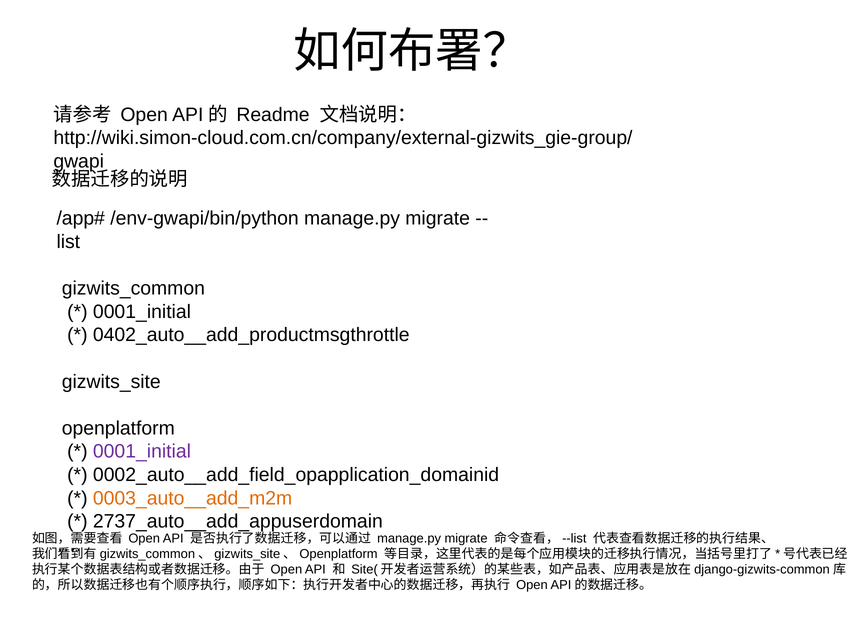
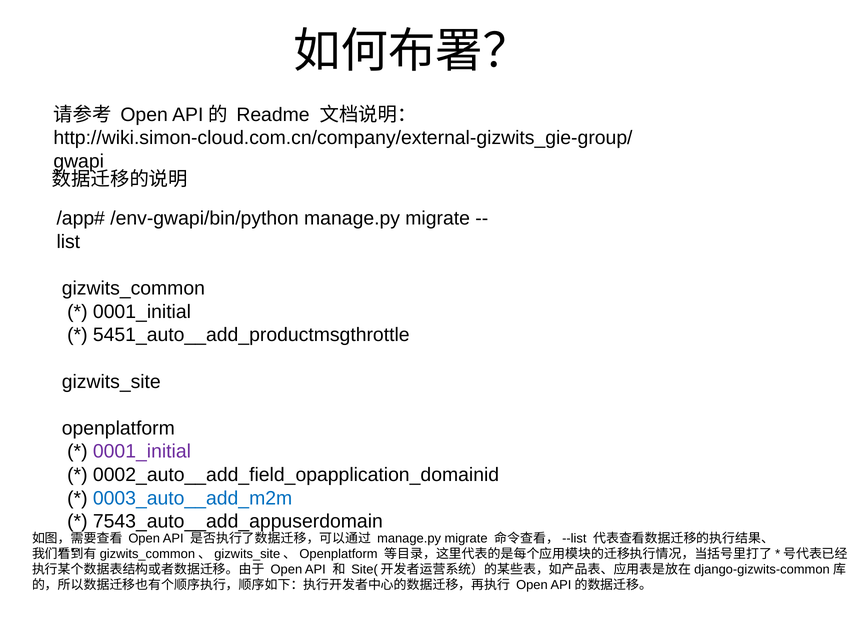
0402_auto__add_productmsgthrottle: 0402_auto__add_productmsgthrottle -> 5451_auto__add_productmsgthrottle
0003_auto__add_m2m colour: orange -> blue
2737_auto__add_appuserdomain: 2737_auto__add_appuserdomain -> 7543_auto__add_appuserdomain
